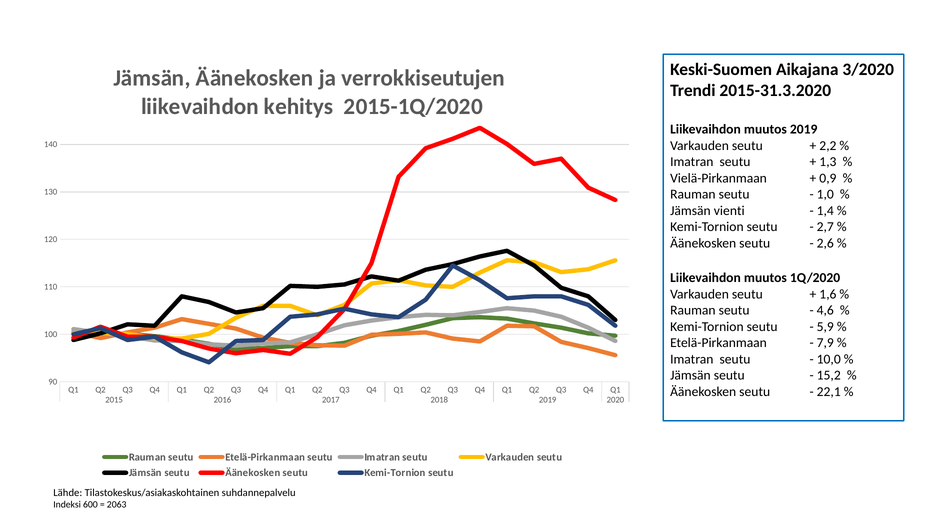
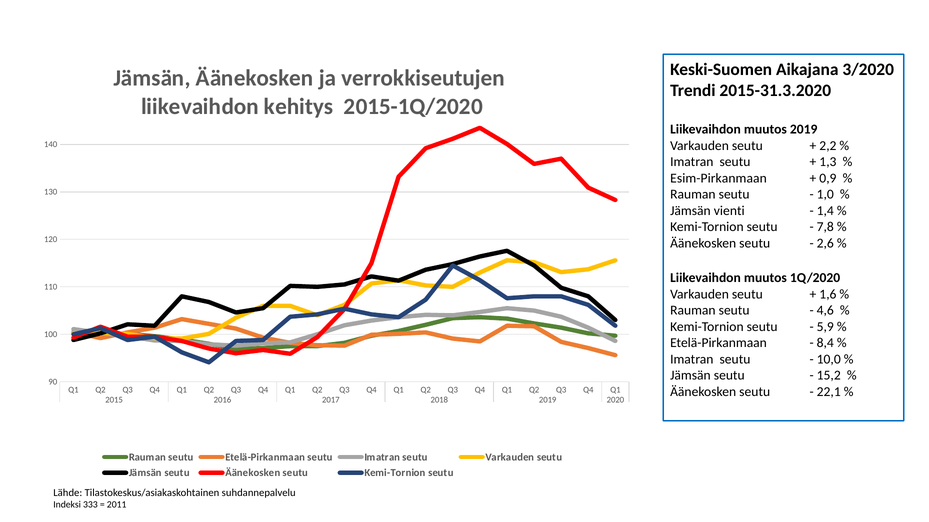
Vielä-Pirkanmaan: Vielä-Pirkanmaan -> Esim-Pirkanmaan
2,7: 2,7 -> 7,8
7,9: 7,9 -> 8,4
600: 600 -> 333
2063: 2063 -> 2011
